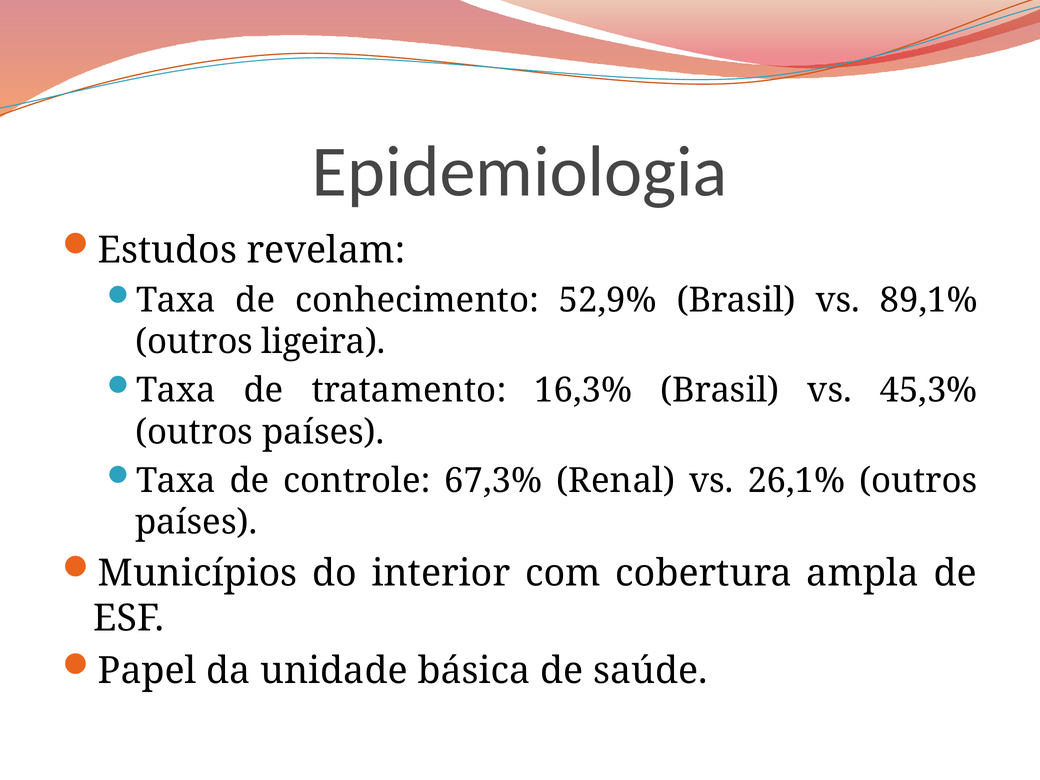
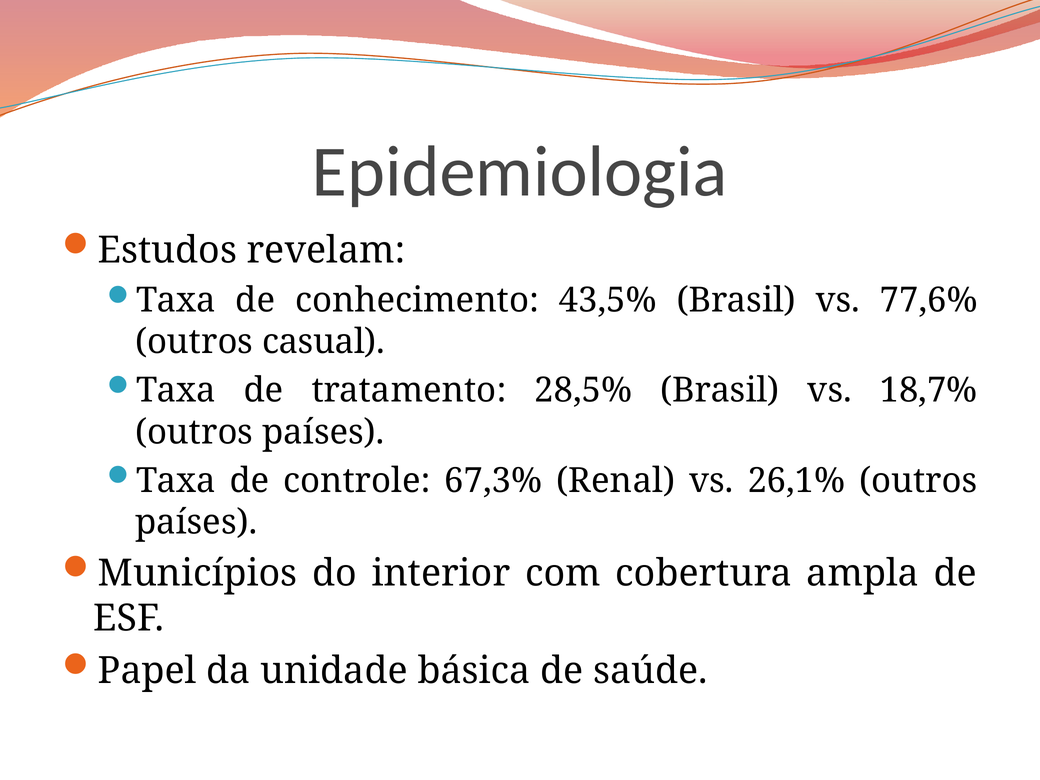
52,9%: 52,9% -> 43,5%
89,1%: 89,1% -> 77,6%
ligeira: ligeira -> casual
16,3%: 16,3% -> 28,5%
45,3%: 45,3% -> 18,7%
